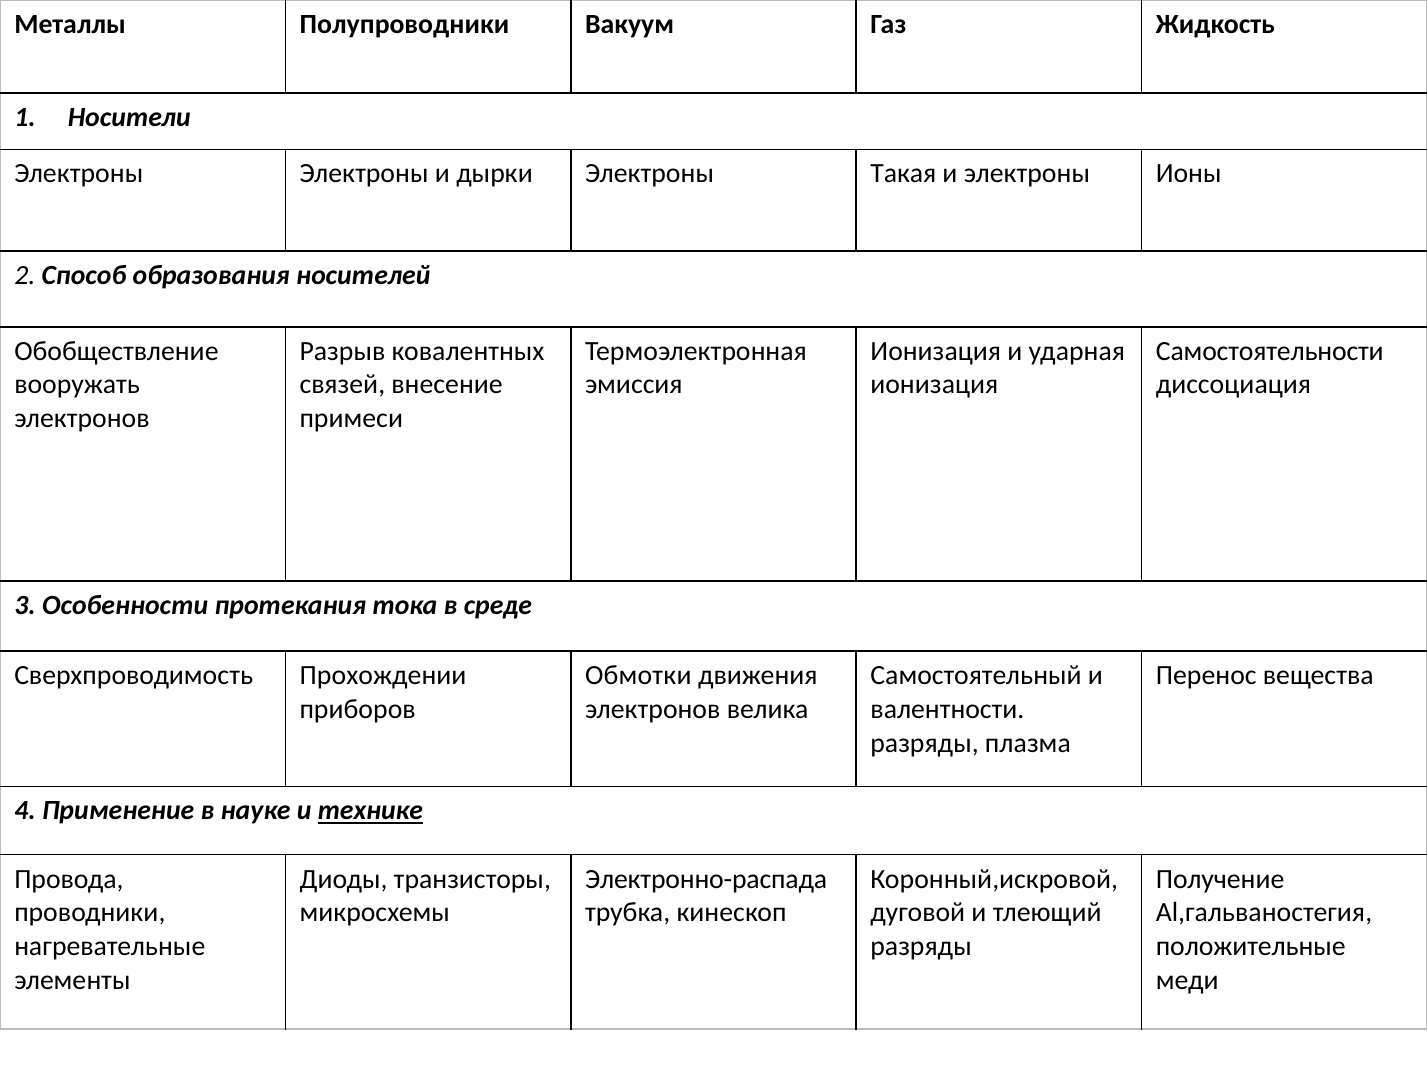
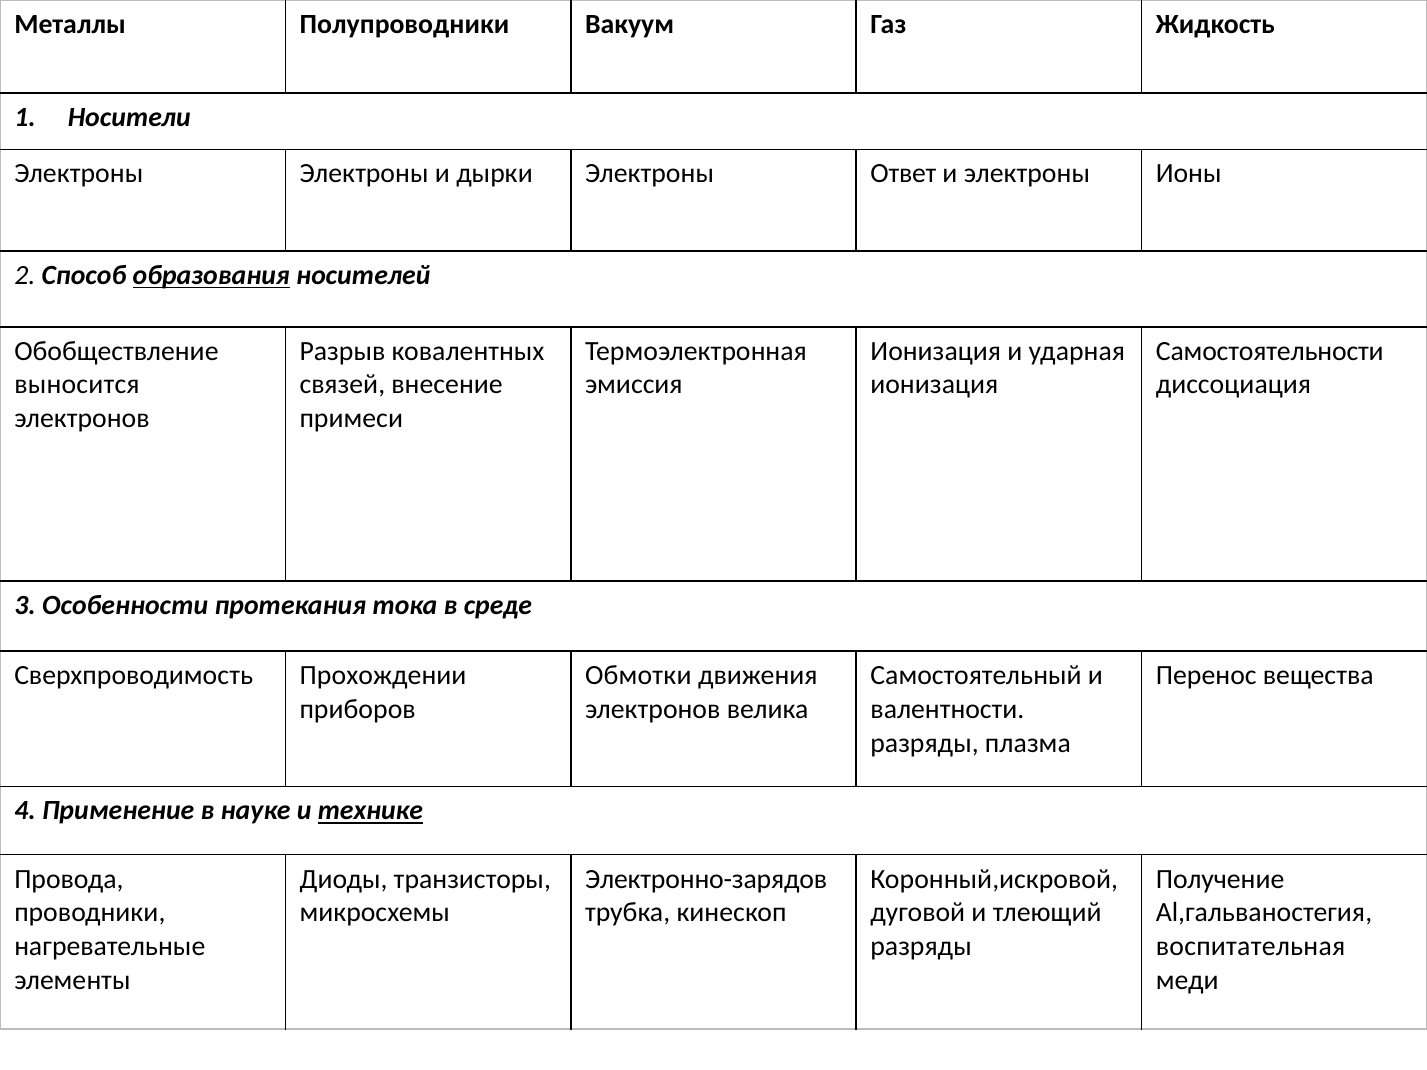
Такая: Такая -> Ответ
образования underline: none -> present
вооружать: вооружать -> выносится
Электронно-распада: Электронно-распада -> Электронно-зарядов
положительные: положительные -> воспитательная
